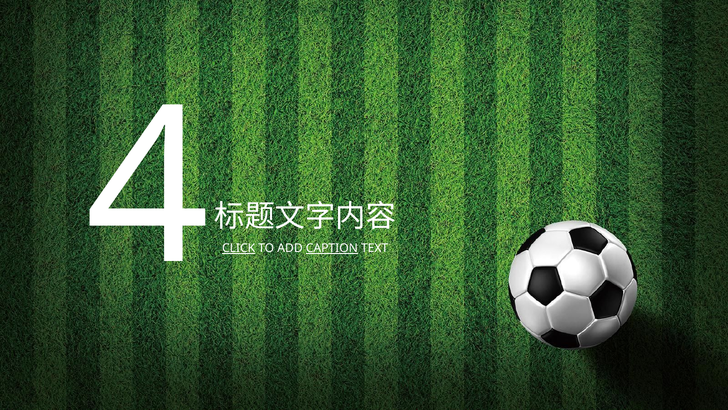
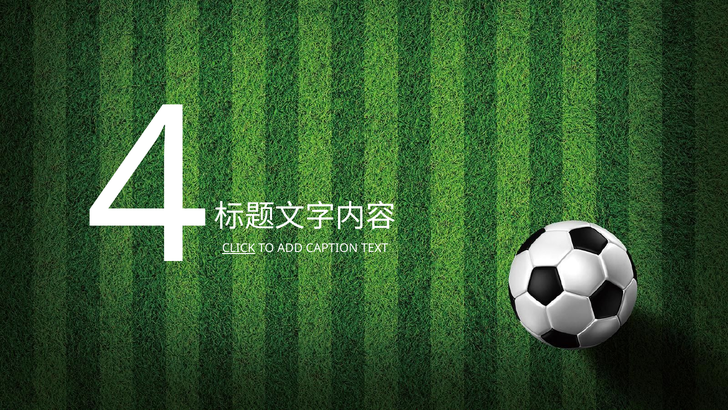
CAPTION underline: present -> none
